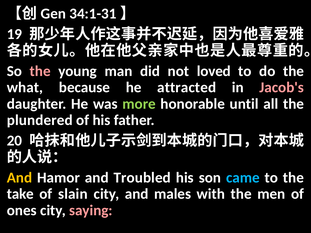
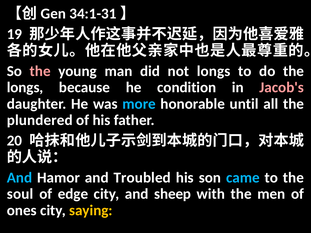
not loved: loved -> longs
what at (25, 88): what -> longs
attracted: attracted -> condition
more colour: light green -> light blue
And at (19, 178) colour: yellow -> light blue
take: take -> soul
slain: slain -> edge
males: males -> sheep
saying colour: pink -> yellow
